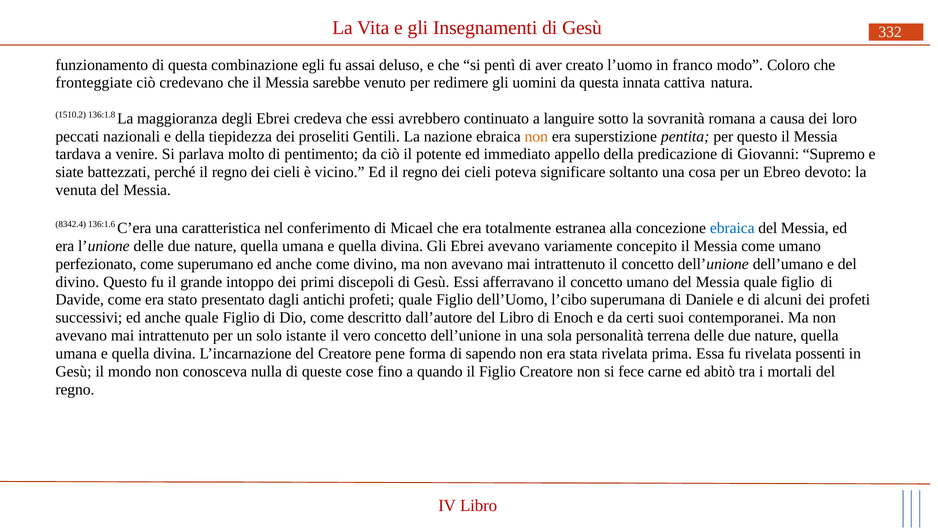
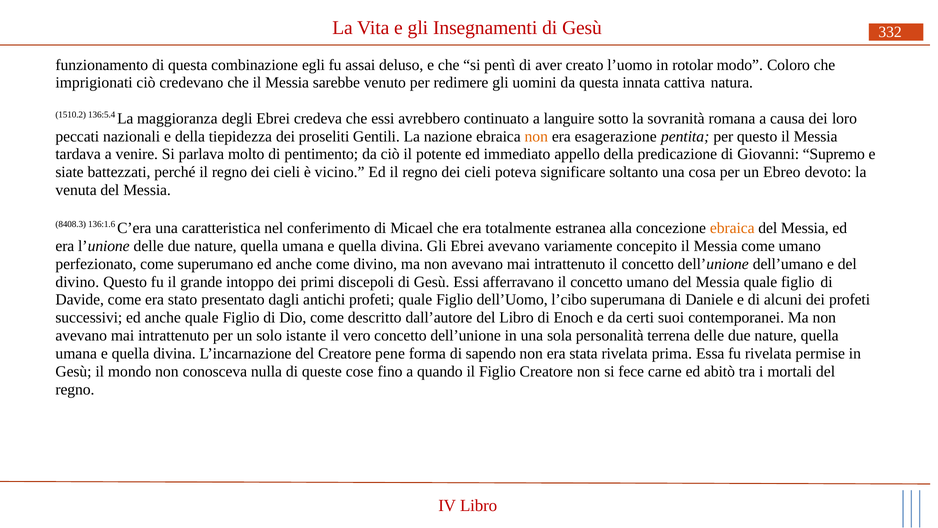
franco: franco -> rotolar
fronteggiate: fronteggiate -> imprigionati
136:1.8: 136:1.8 -> 136:5.4
superstizione: superstizione -> esagerazione
8342.4: 8342.4 -> 8408.3
ebraica at (732, 228) colour: blue -> orange
possenti: possenti -> permise
